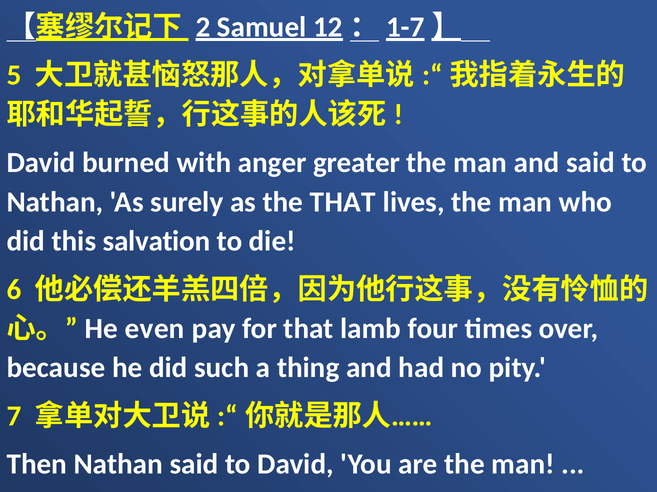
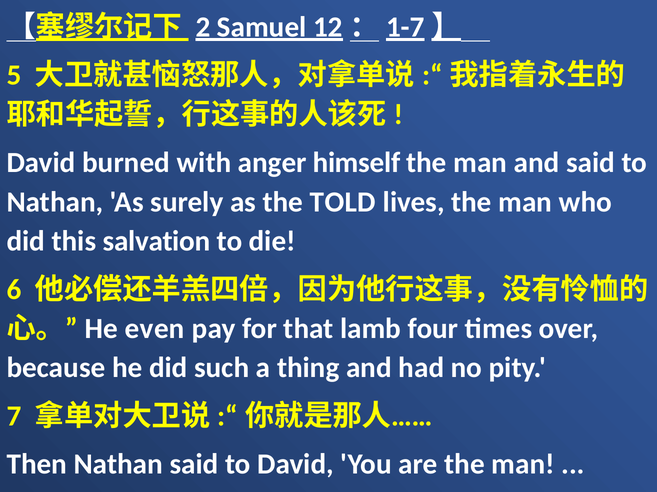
greater: greater -> himself
the THAT: THAT -> TOLD
